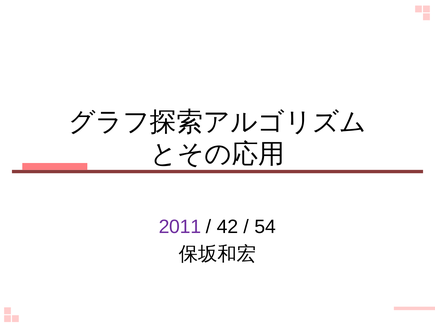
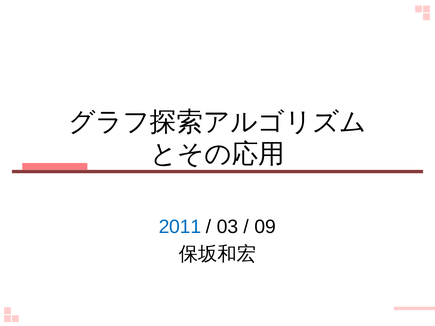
2011 colour: purple -> blue
42: 42 -> 03
54: 54 -> 09
